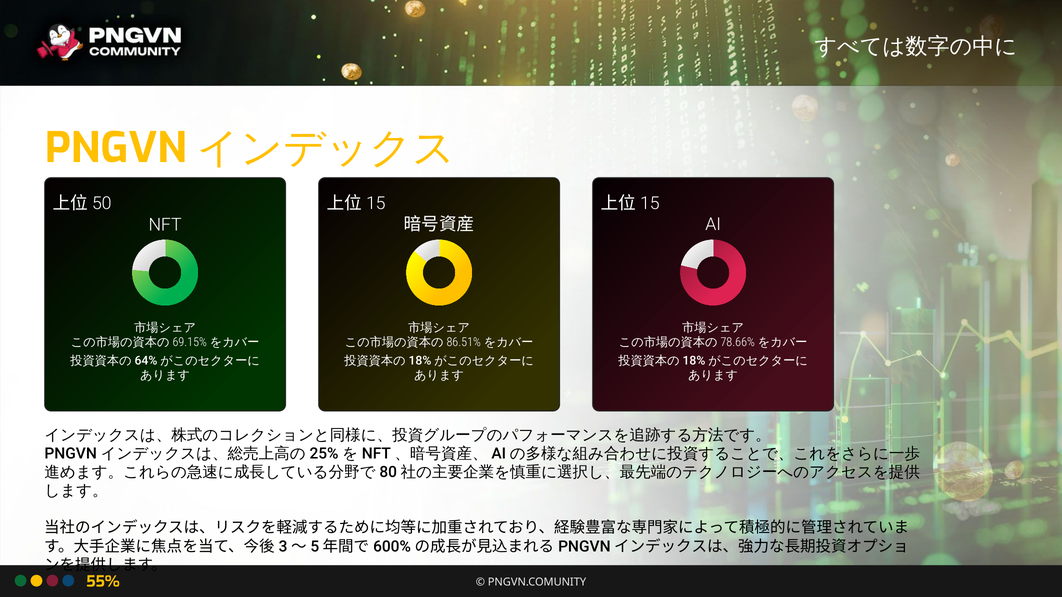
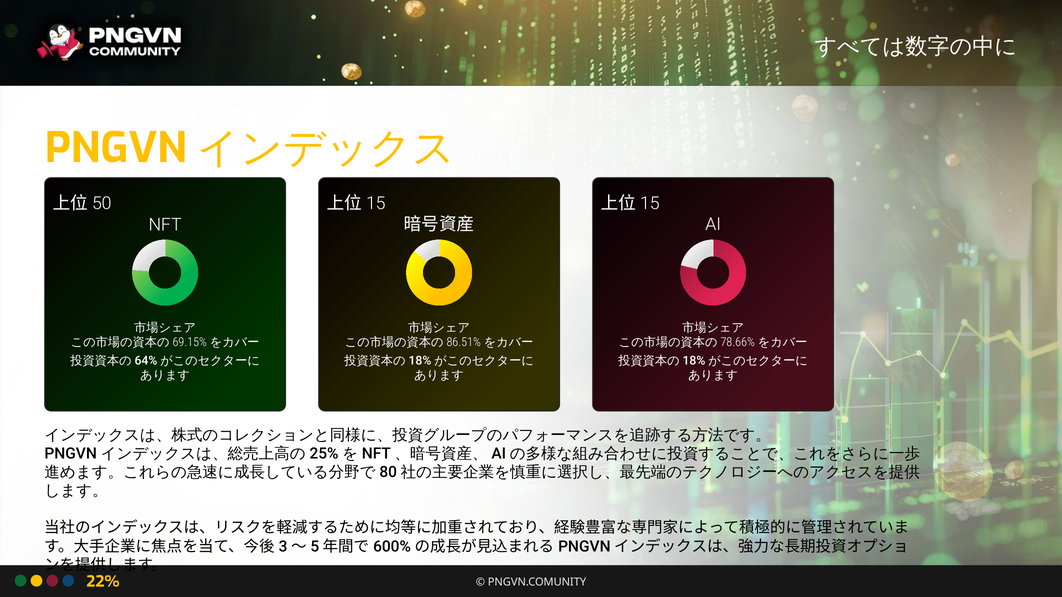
55%: 55% -> 22%
